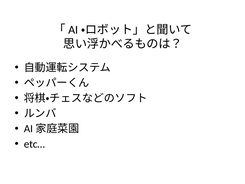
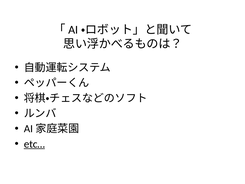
etc… underline: none -> present
